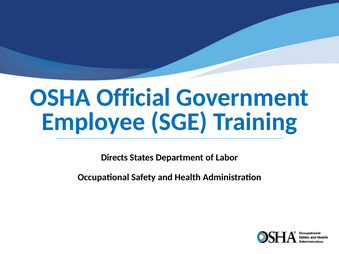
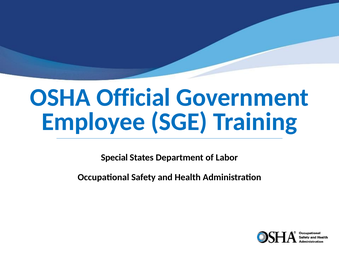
Directs: Directs -> Special
